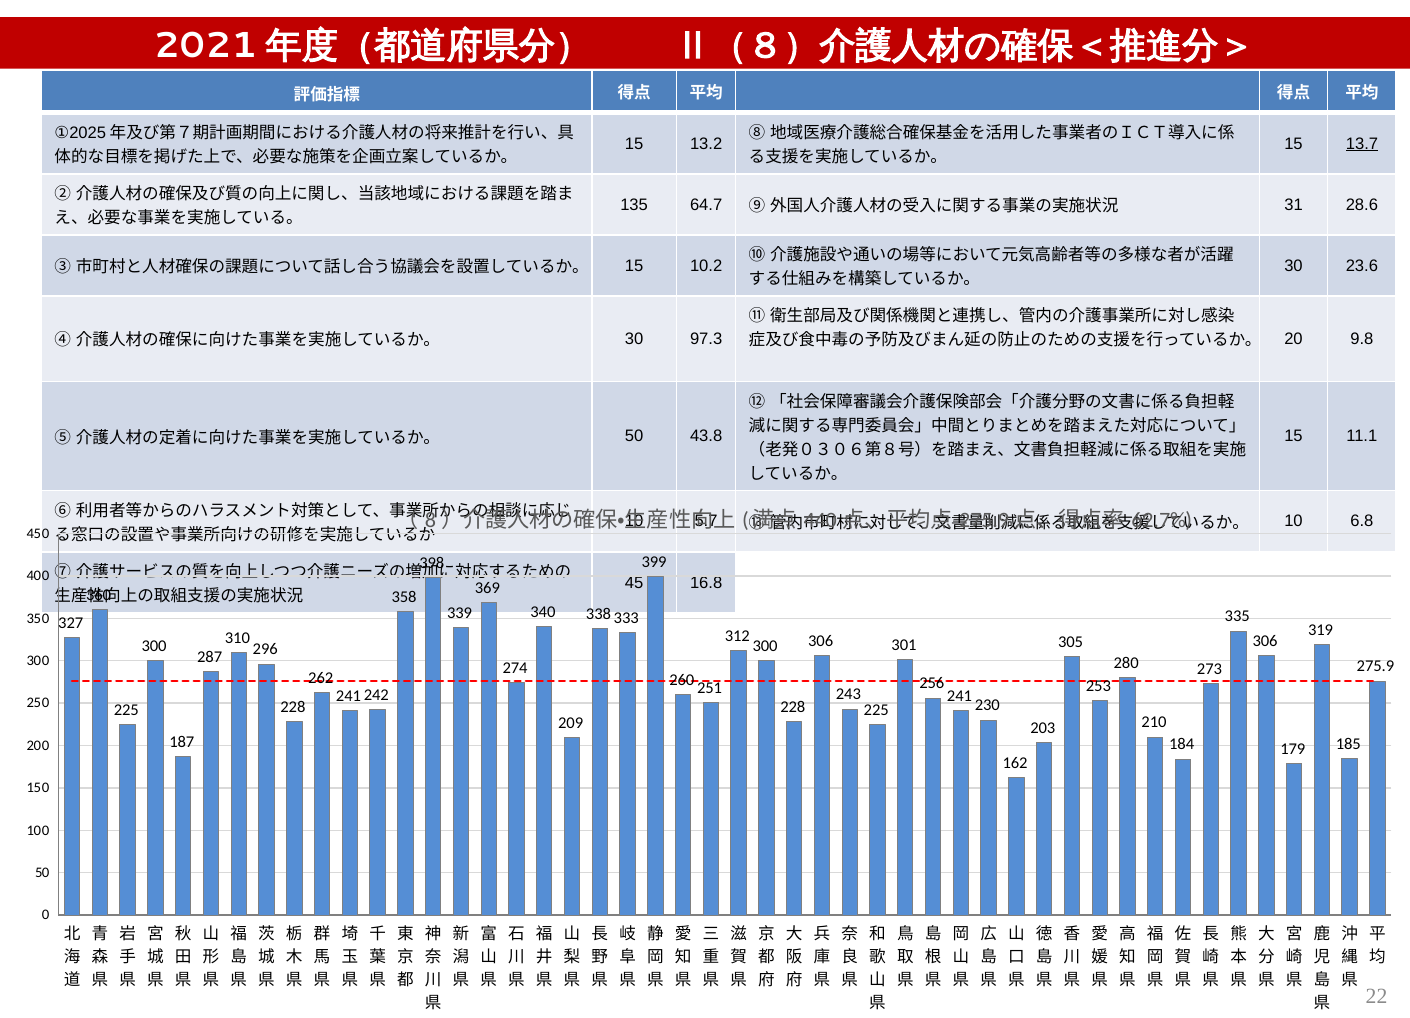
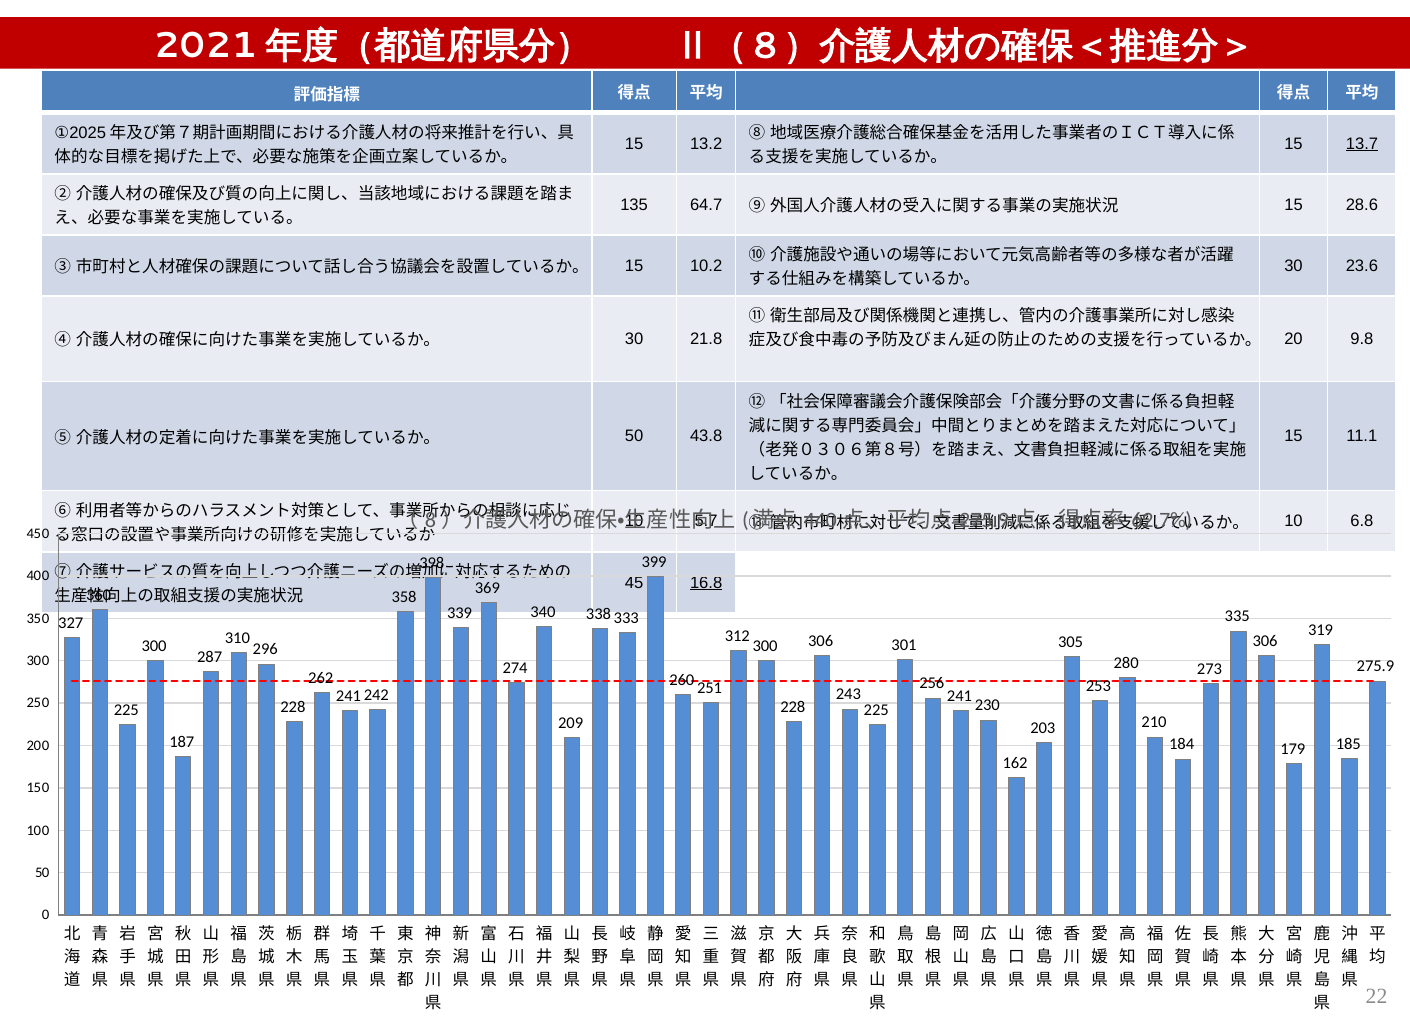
31 at (1294, 205): 31 -> 15
97.3: 97.3 -> 21.8
16.8 underline: none -> present
